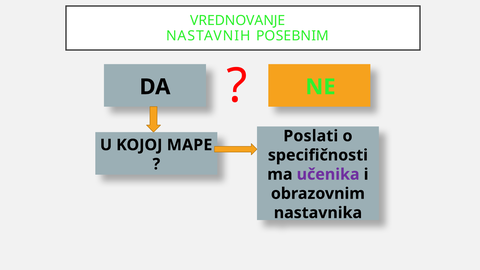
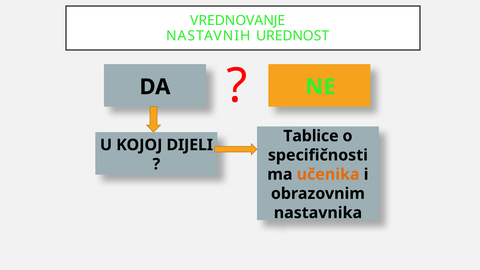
POSEBNIM: POSEBNIM -> UREDNOST
Poslati: Poslati -> Tablice
MAPE: MAPE -> DIJELI
učenika colour: purple -> orange
